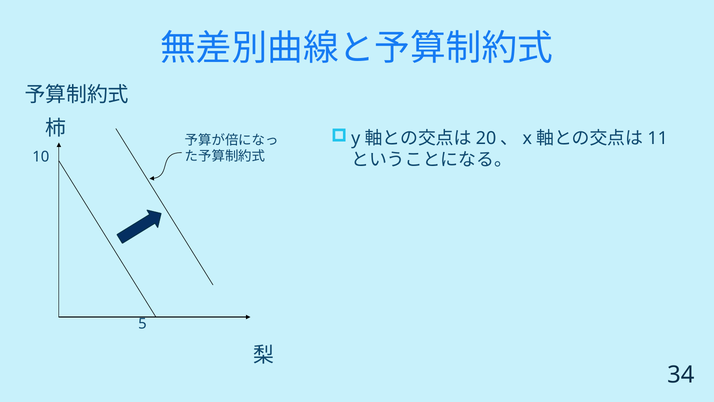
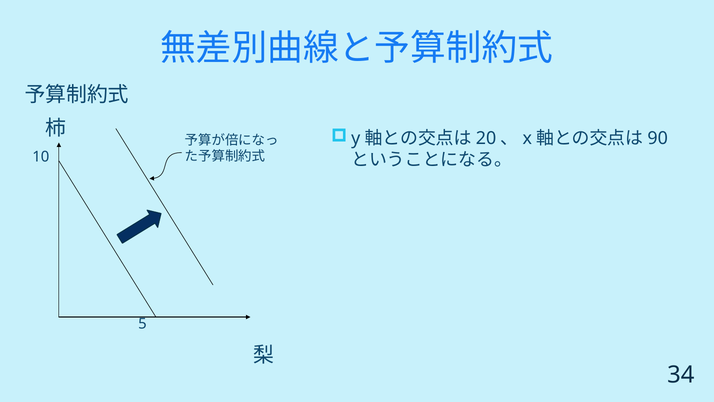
11: 11 -> 90
